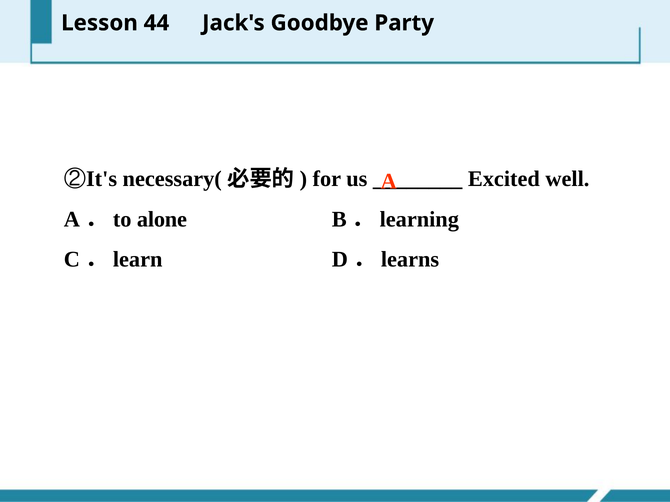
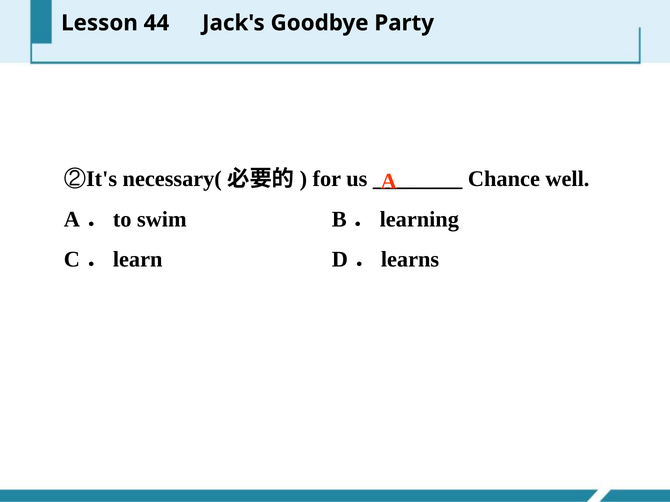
Excited: Excited -> Chance
alone: alone -> swim
